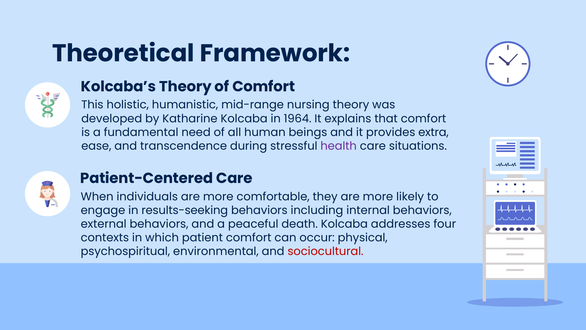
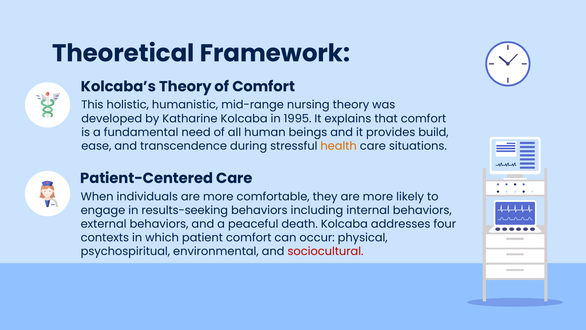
1964: 1964 -> 1995
extra: extra -> build
health colour: purple -> orange
